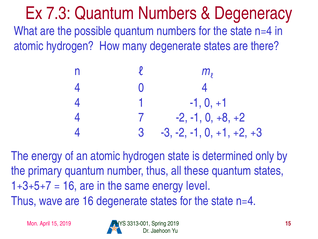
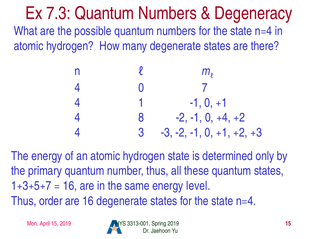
0 4: 4 -> 7
7: 7 -> 8
+8: +8 -> +4
wave: wave -> order
